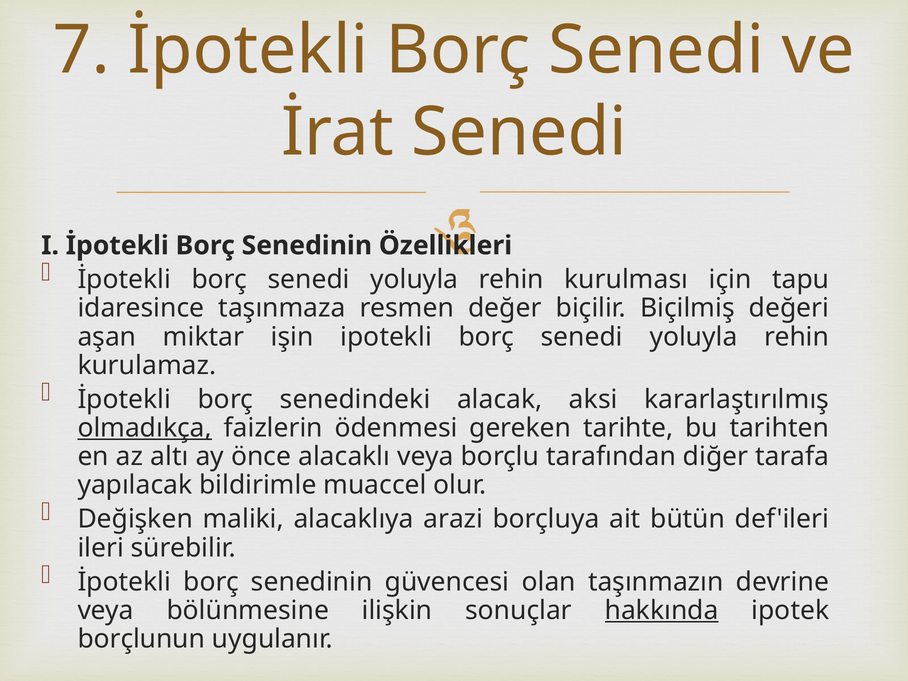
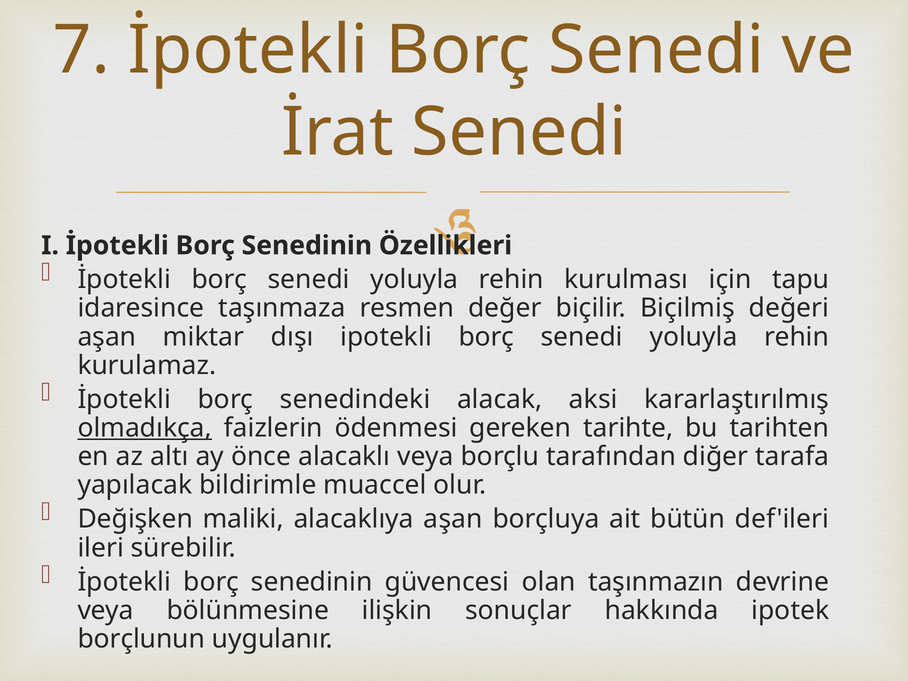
işin: işin -> dışı
alacaklıya arazi: arazi -> aşan
hakkında underline: present -> none
